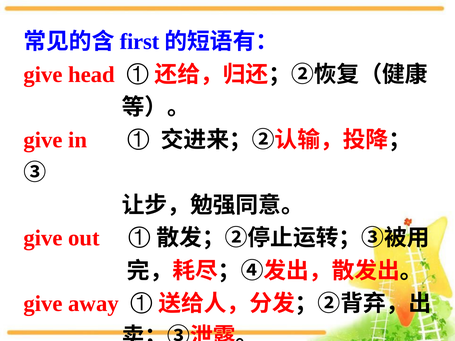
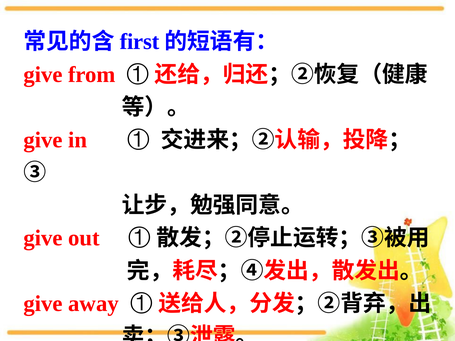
head: head -> from
